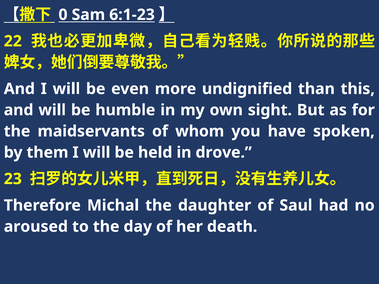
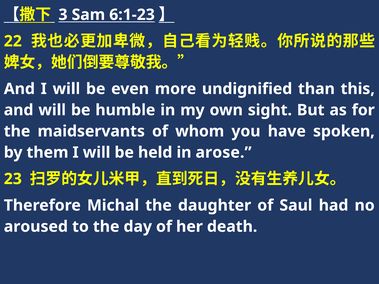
0: 0 -> 3
drove: drove -> arose
